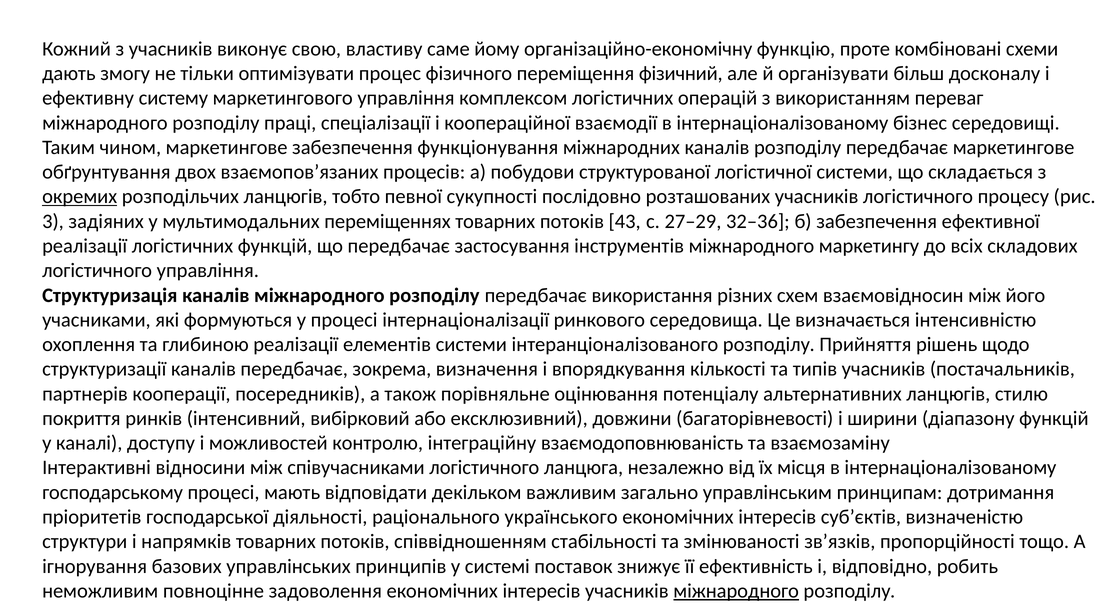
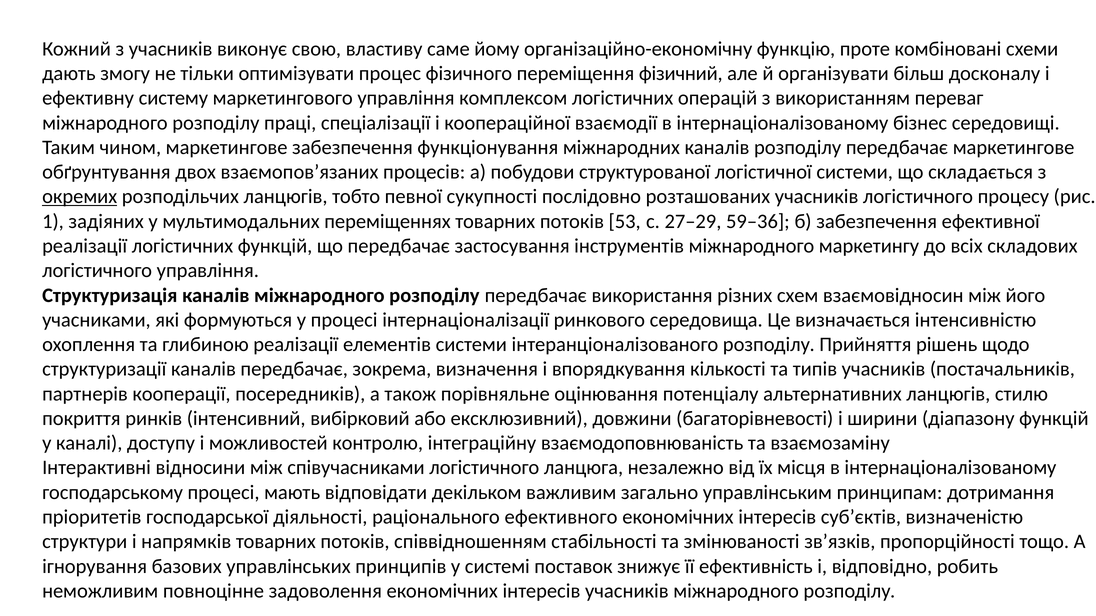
3: 3 -> 1
43: 43 -> 53
32–36: 32–36 -> 59–36
українського: українського -> ефективного
міжнародного at (736, 591) underline: present -> none
